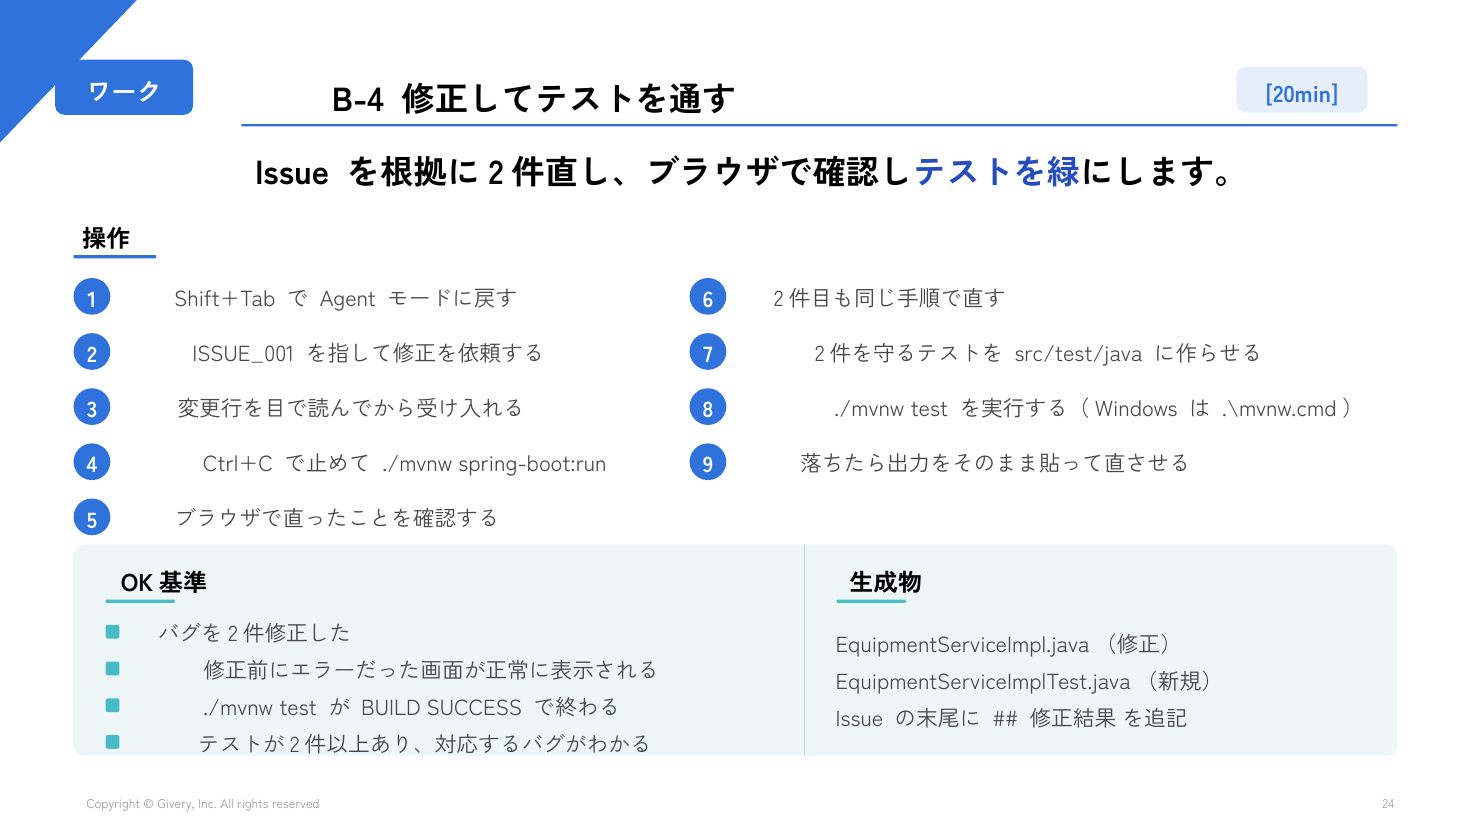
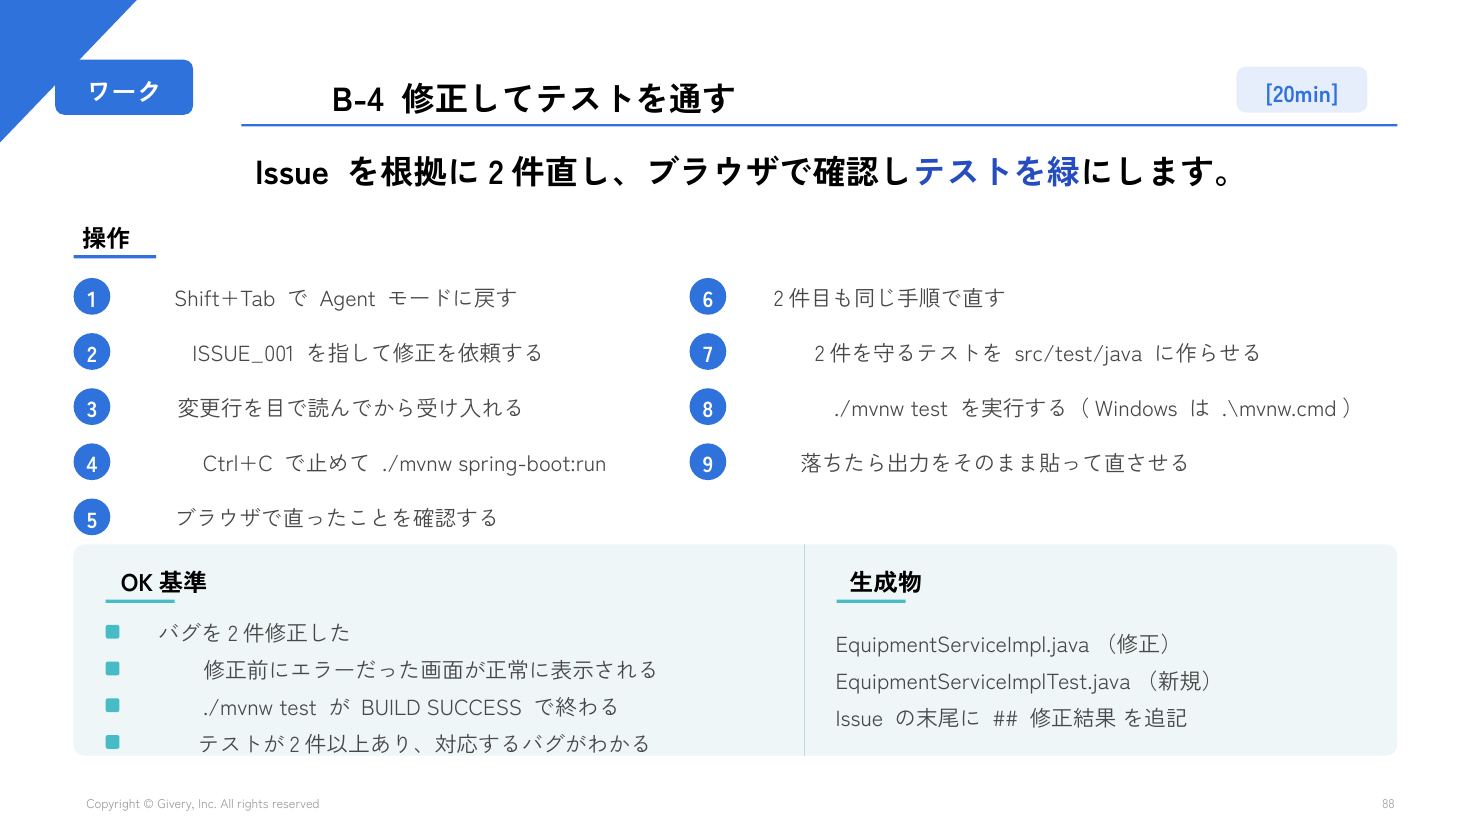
24: 24 -> 88
